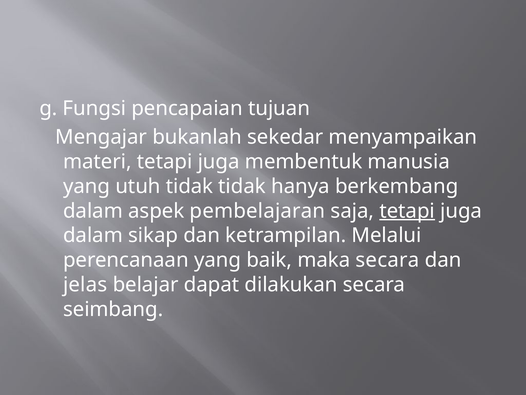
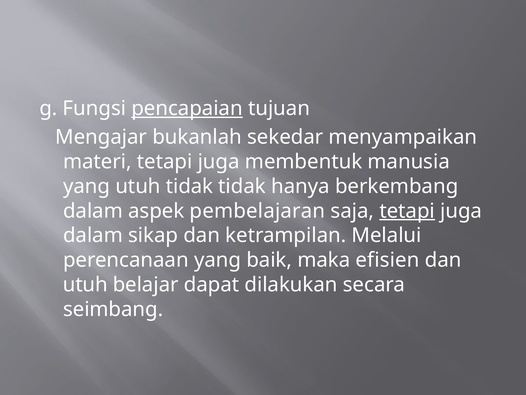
pencapaian underline: none -> present
maka secara: secara -> efisien
jelas at (85, 284): jelas -> utuh
